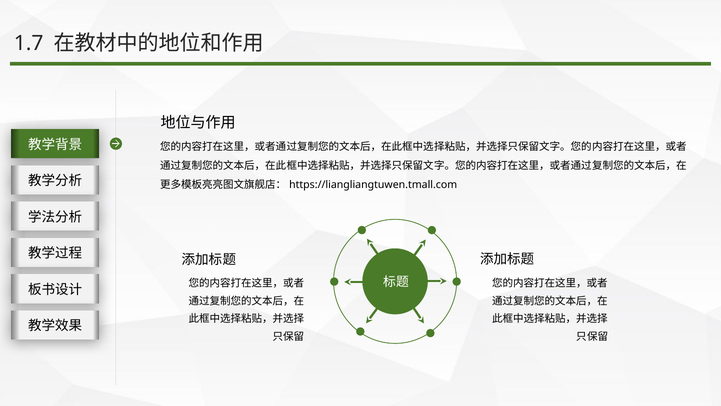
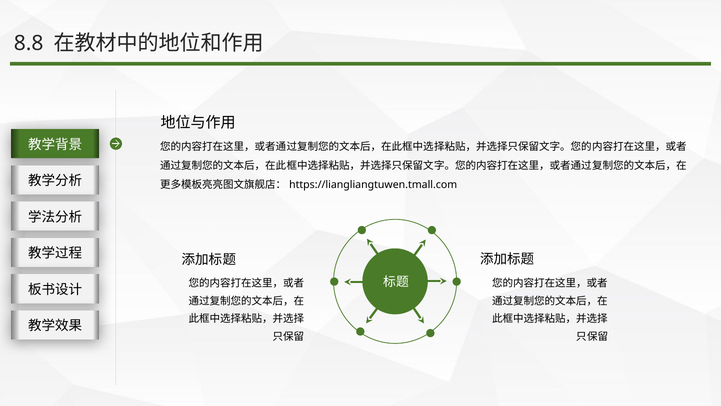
1.7: 1.7 -> 8.8
